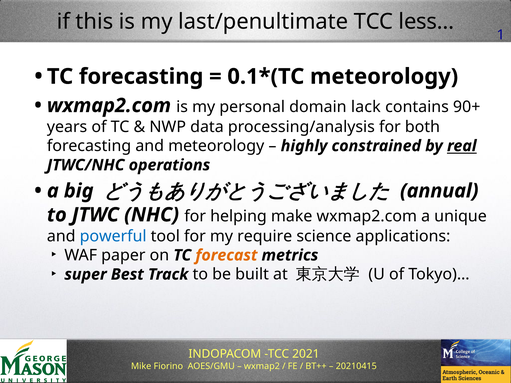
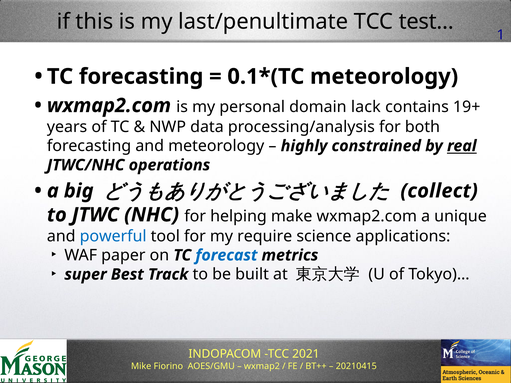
less…: less… -> test…
90+: 90+ -> 19+
annual: annual -> collect
forecast colour: orange -> blue
